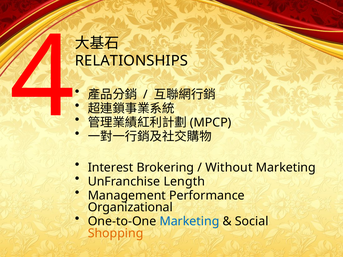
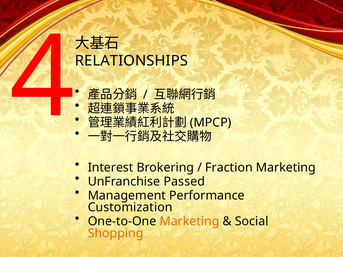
Without: Without -> Fraction
Length: Length -> Passed
Organizational: Organizational -> Customization
Marketing at (189, 222) colour: blue -> orange
